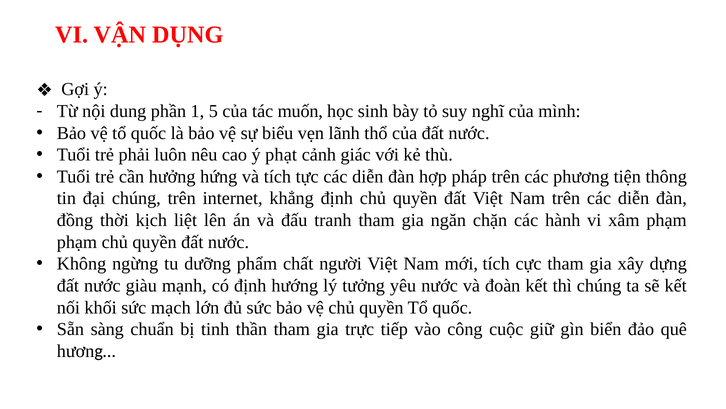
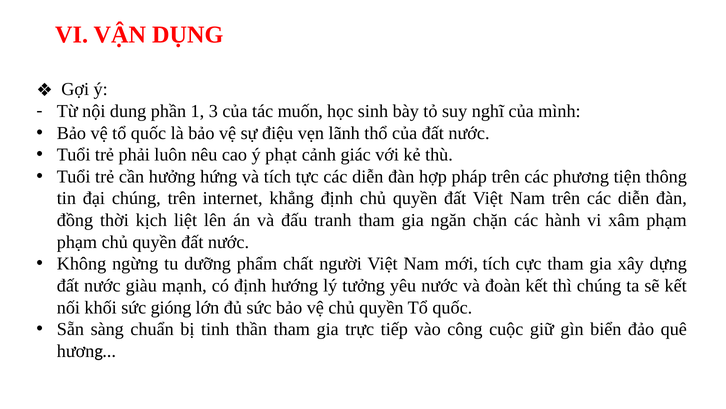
5: 5 -> 3
biểu: biểu -> điệu
mạch: mạch -> gióng
